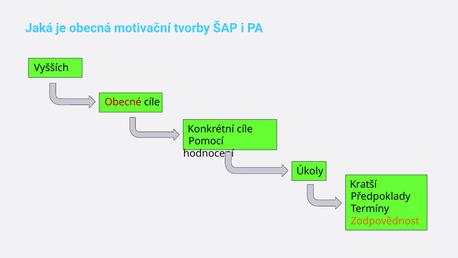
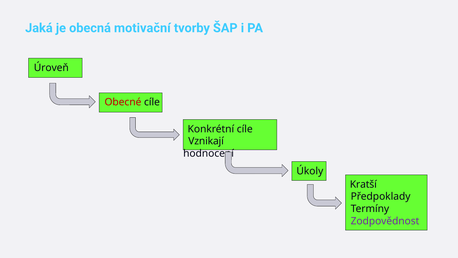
Vyšších: Vyšších -> Úroveň
Pomocí: Pomocí -> Vznikají
Zodpovědnost colour: orange -> purple
